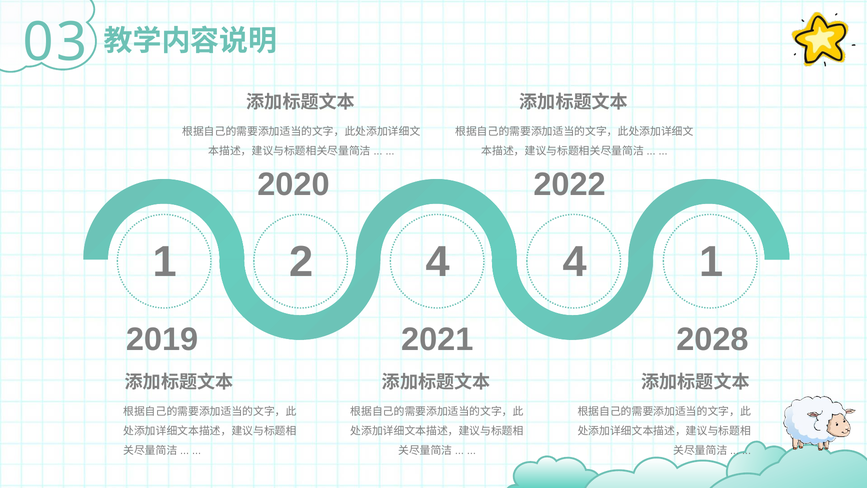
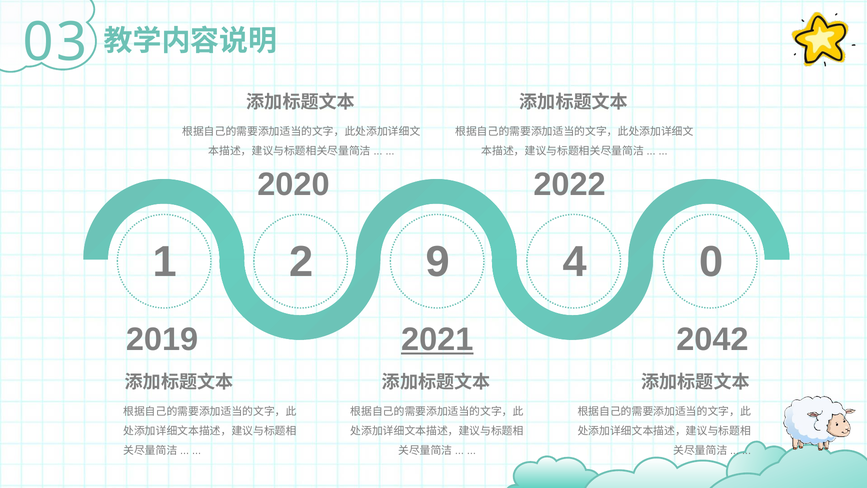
2 4: 4 -> 9
4 1: 1 -> 0
2021 underline: none -> present
2028: 2028 -> 2042
